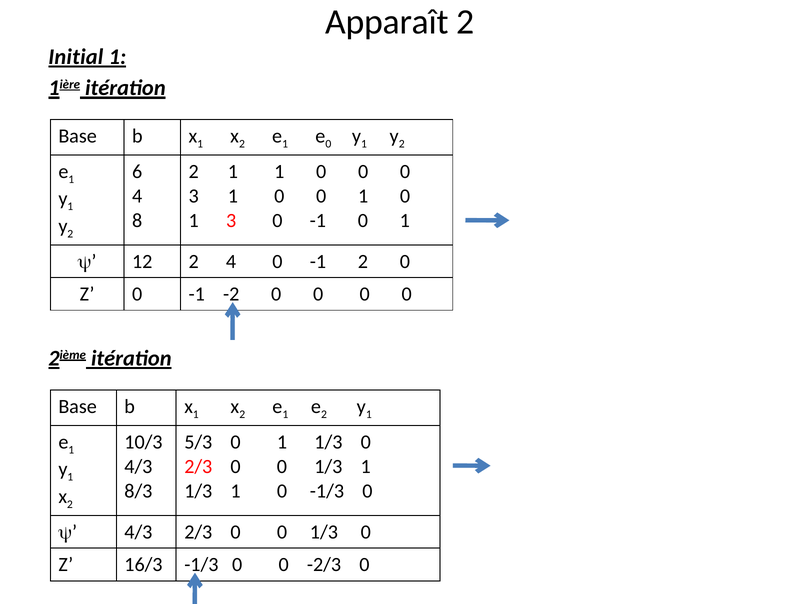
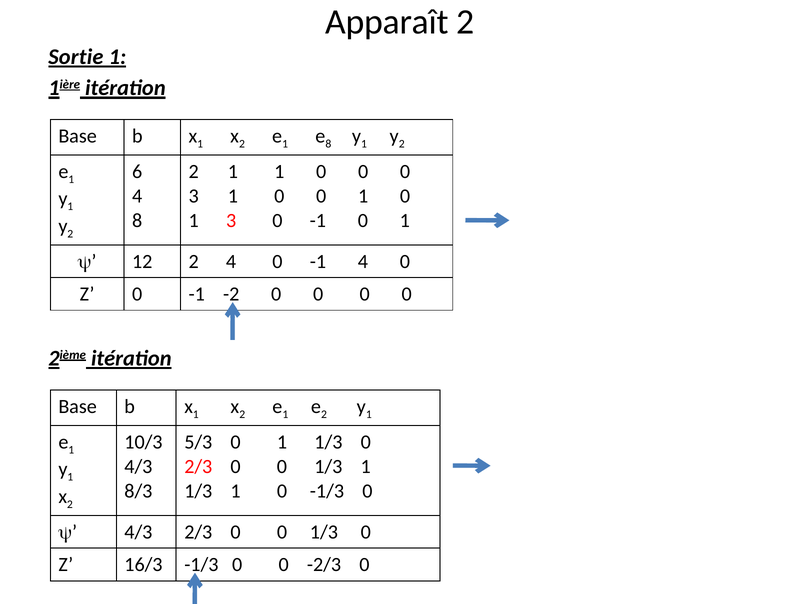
Initial: Initial -> Sortie
0 at (328, 144): 0 -> 8
-1 2: 2 -> 4
